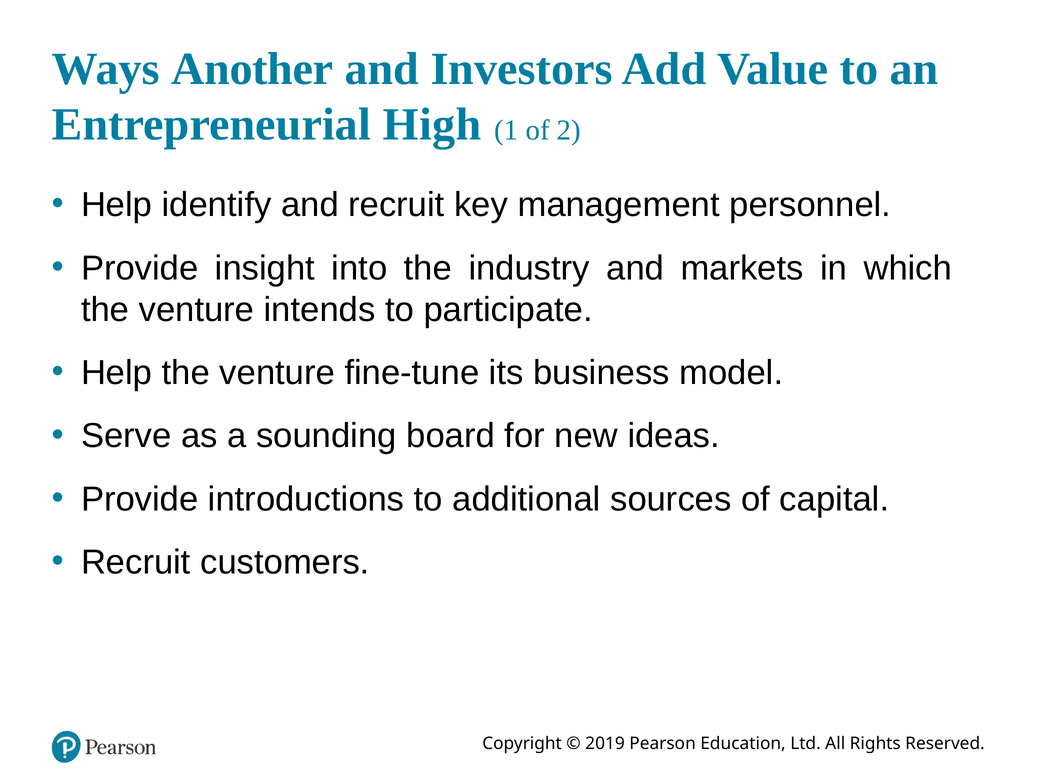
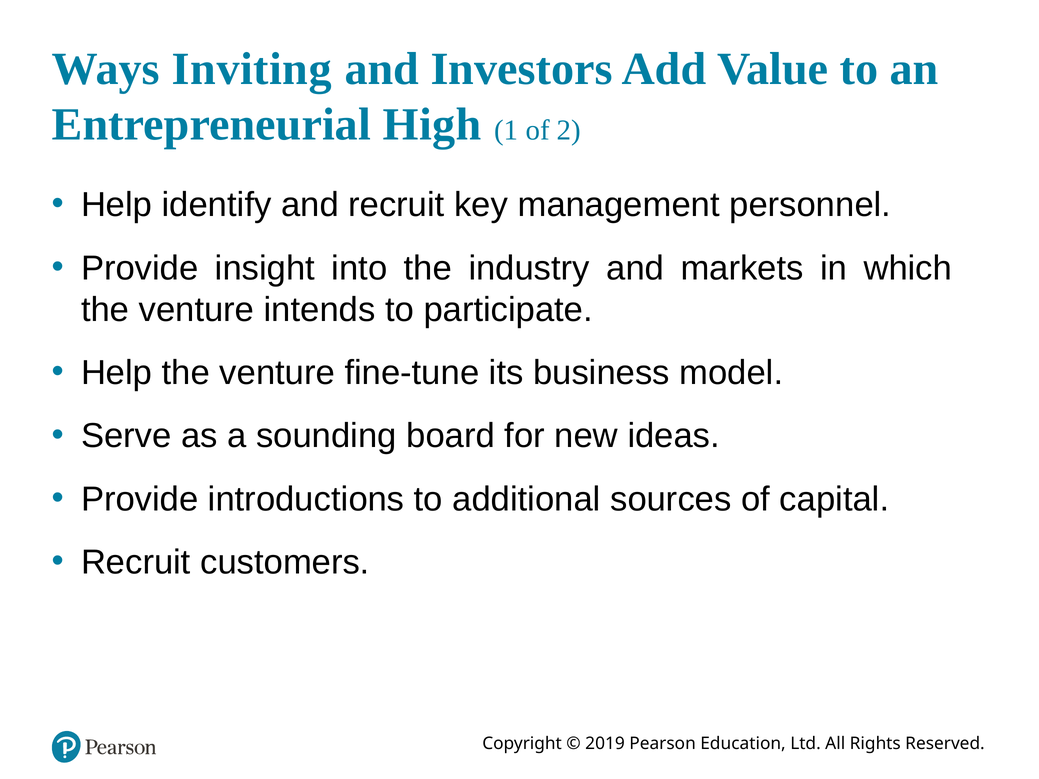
Another: Another -> Inviting
